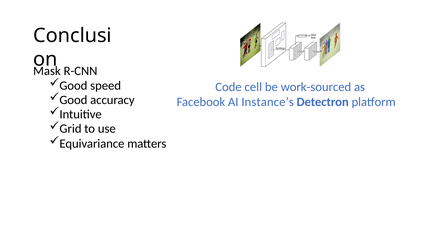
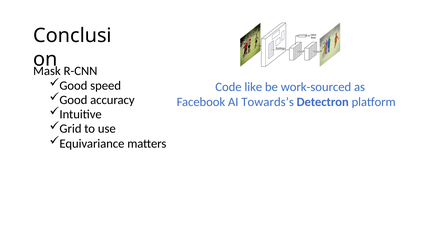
cell: cell -> like
Instance’s: Instance’s -> Towards’s
